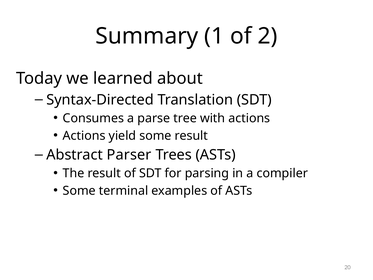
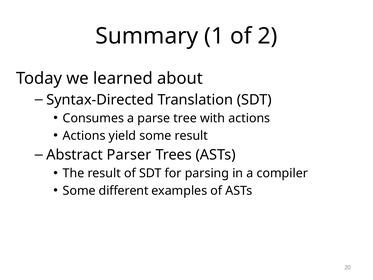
terminal: terminal -> different
